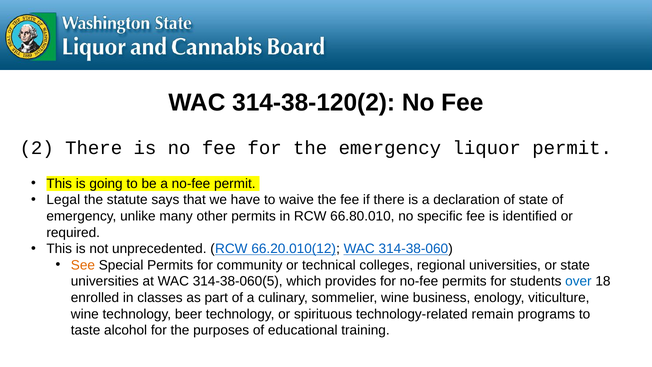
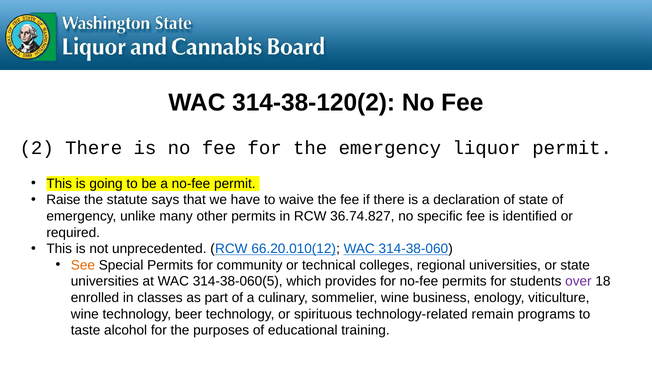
Legal: Legal -> Raise
66.80.010: 66.80.010 -> 36.74.827
over colour: blue -> purple
